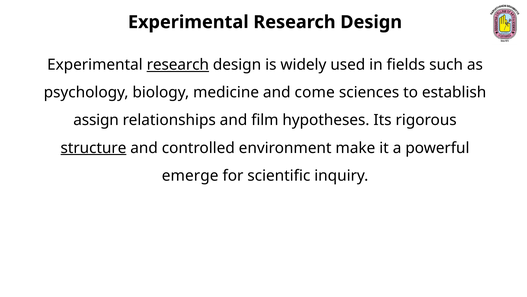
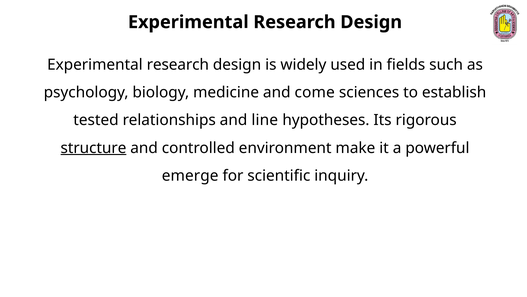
research at (178, 65) underline: present -> none
assign: assign -> tested
film: film -> line
